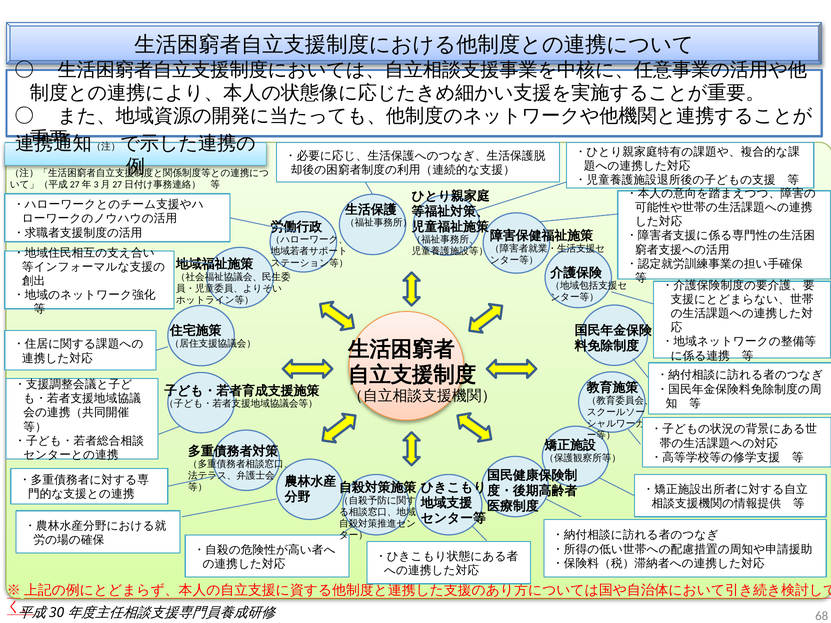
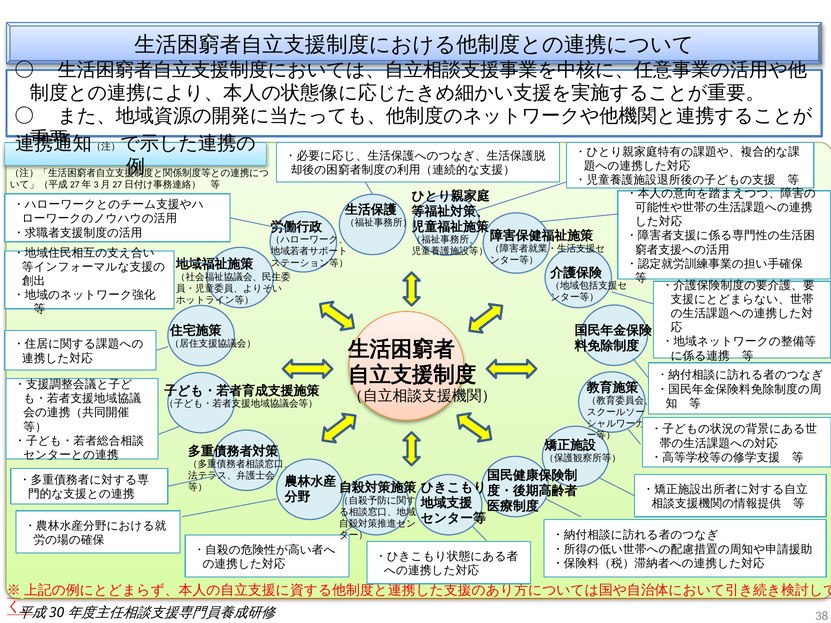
68: 68 -> 38
